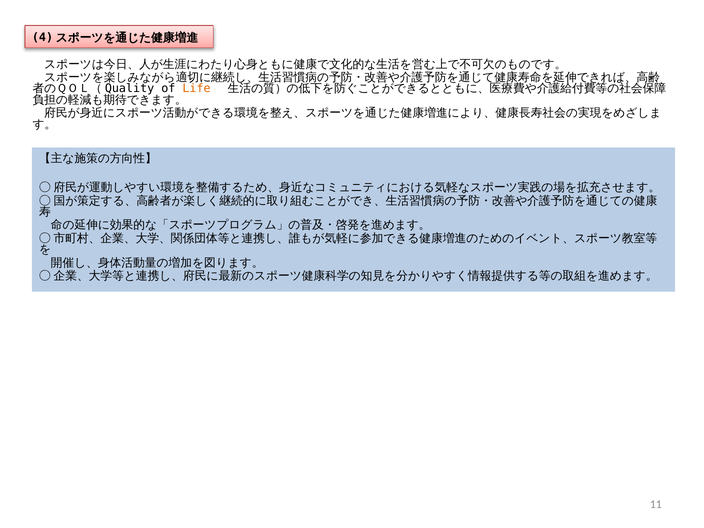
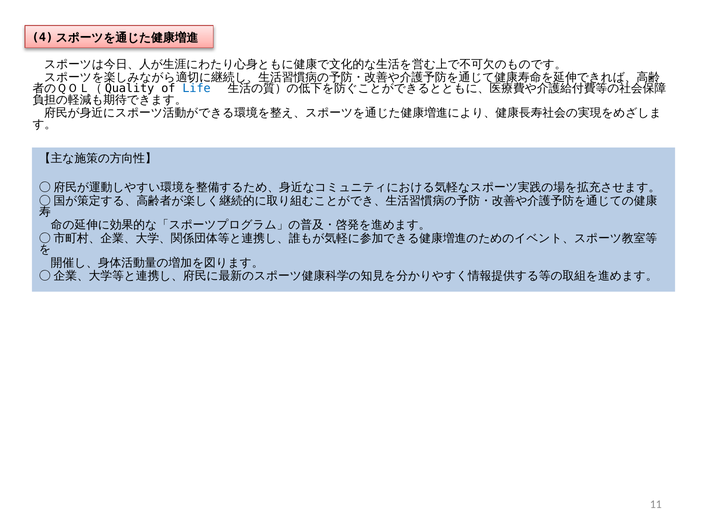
Life colour: orange -> blue
